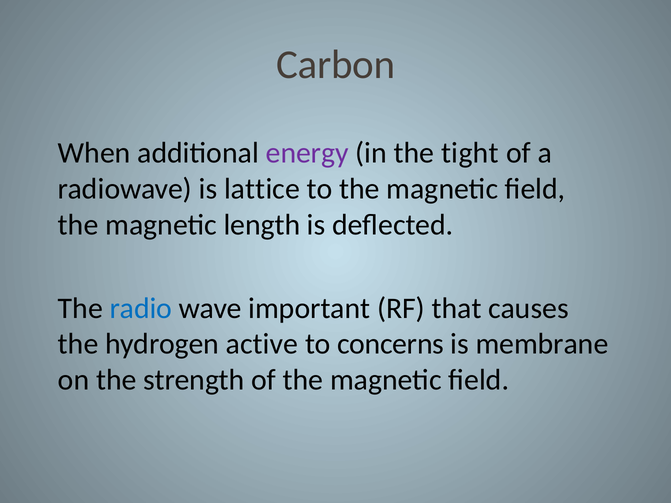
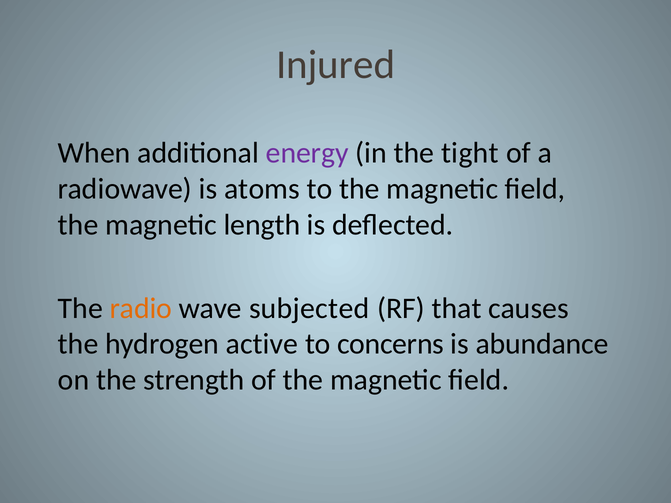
Carbon: Carbon -> Injured
lattice: lattice -> atoms
radio colour: blue -> orange
important: important -> subjected
membrane: membrane -> abundance
